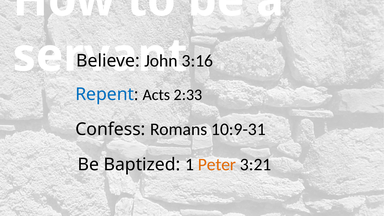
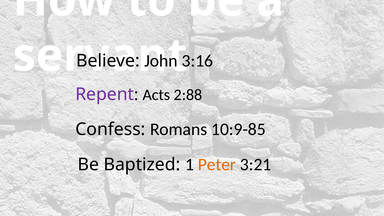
Repent colour: blue -> purple
2:33: 2:33 -> 2:88
10:9-31: 10:9-31 -> 10:9-85
